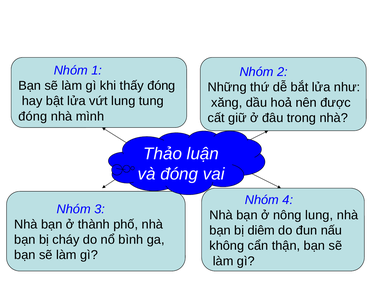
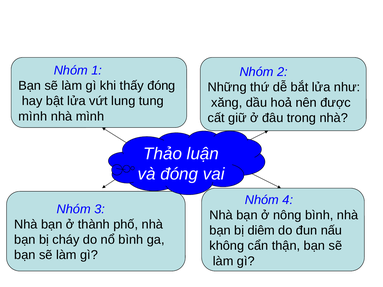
đóng at (33, 116): đóng -> mình
nông lung: lung -> bình
